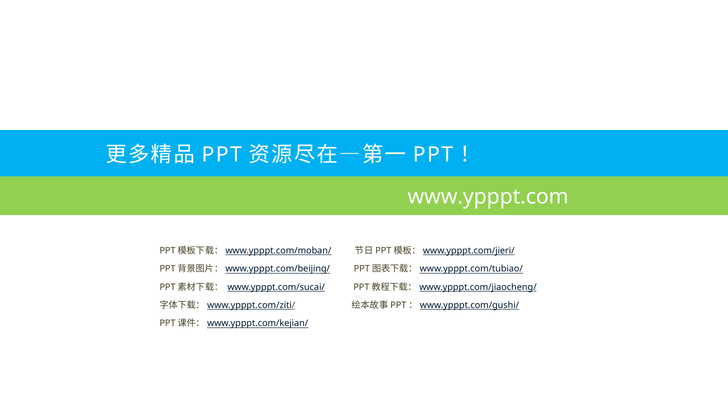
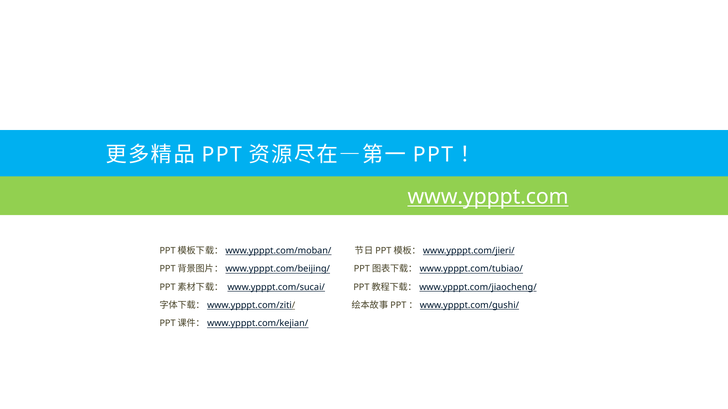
www.ypppt.com underline: none -> present
